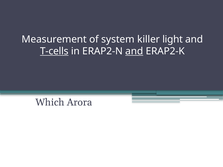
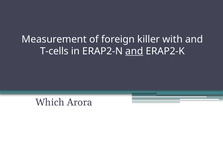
system: system -> foreign
light: light -> with
T-cells underline: present -> none
